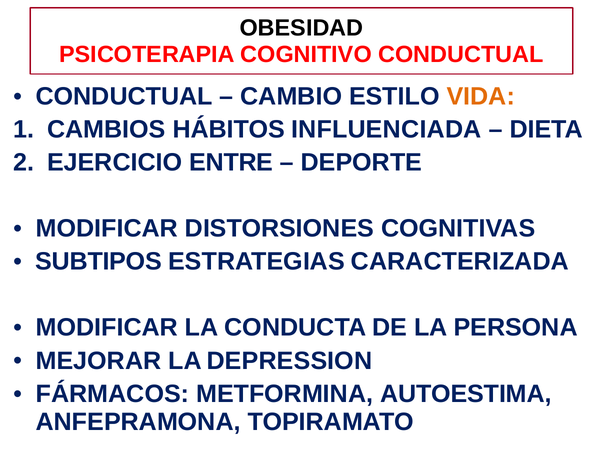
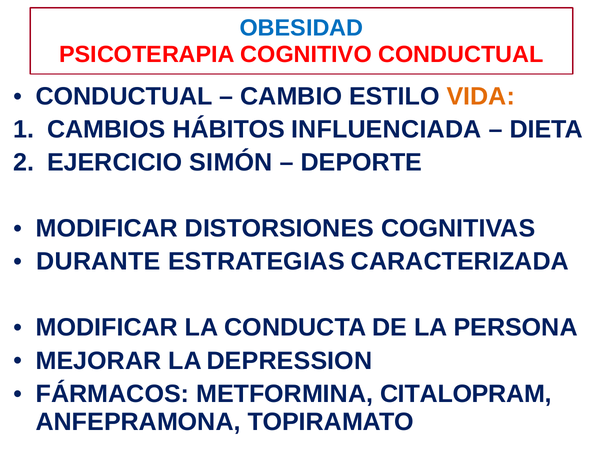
OBESIDAD colour: black -> blue
ENTRE: ENTRE -> SIMÓN
SUBTIPOS: SUBTIPOS -> DURANTE
AUTOESTIMA: AUTOESTIMA -> CITALOPRAM
